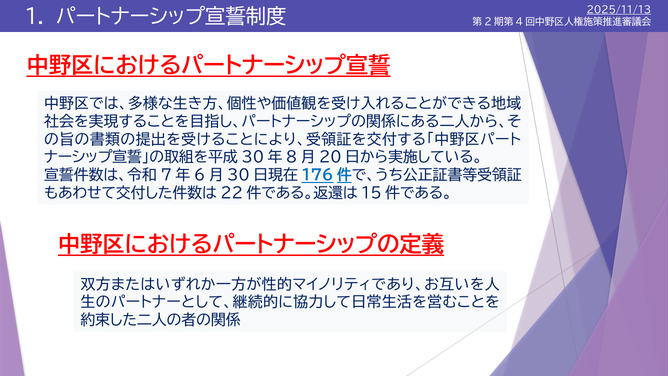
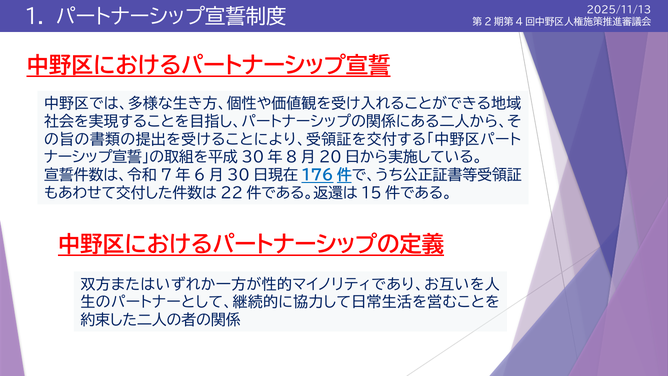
2025/11/13 underline: present -> none
